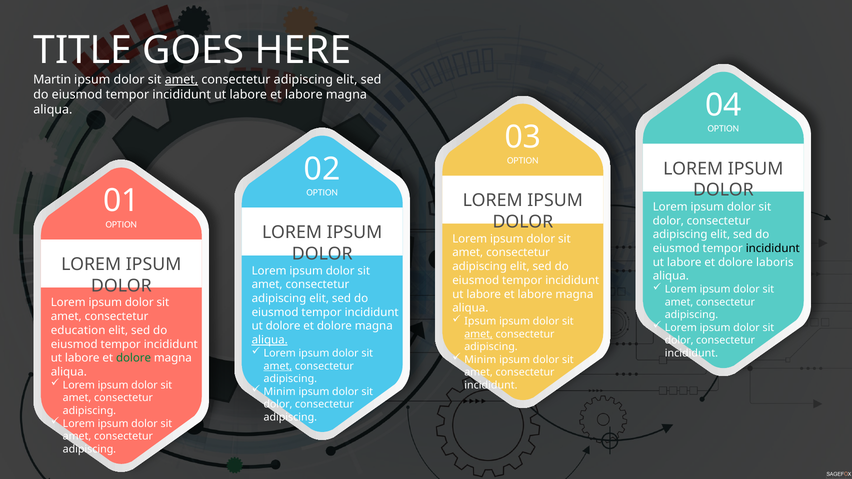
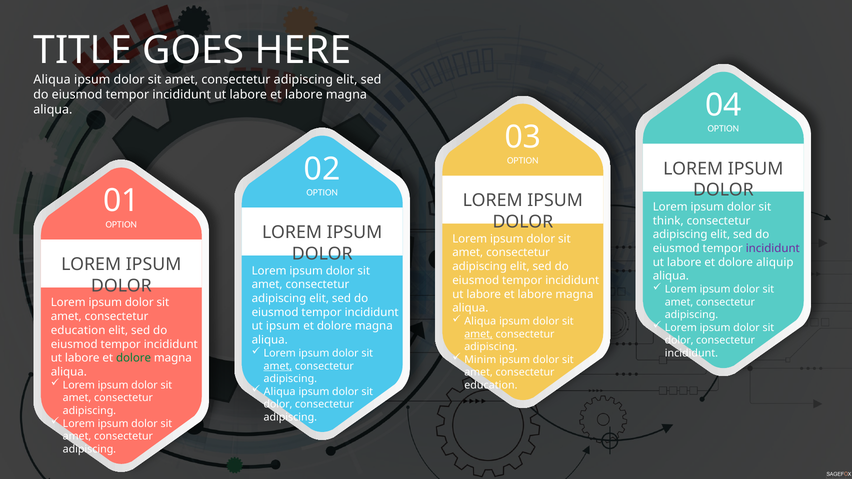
Martin at (52, 80): Martin -> Aliqua
amet at (181, 80) underline: present -> none
dolor at (668, 221): dolor -> think
incididunt at (773, 249) colour: black -> purple
laboris: laboris -> aliquip
Ipsum at (480, 321): Ipsum -> Aliqua
ut dolore: dolore -> ipsum
aliqua at (270, 340) underline: present -> none
incididunt at (491, 385): incididunt -> education
Minim at (280, 392): Minim -> Aliqua
